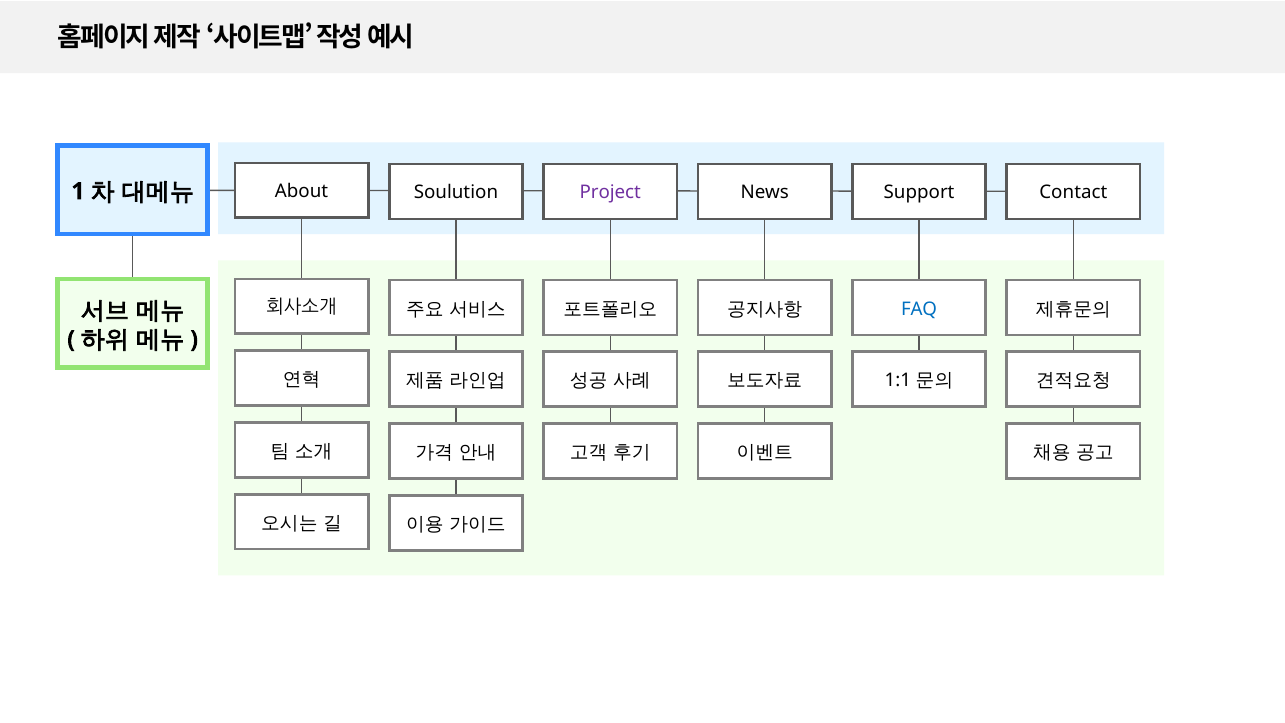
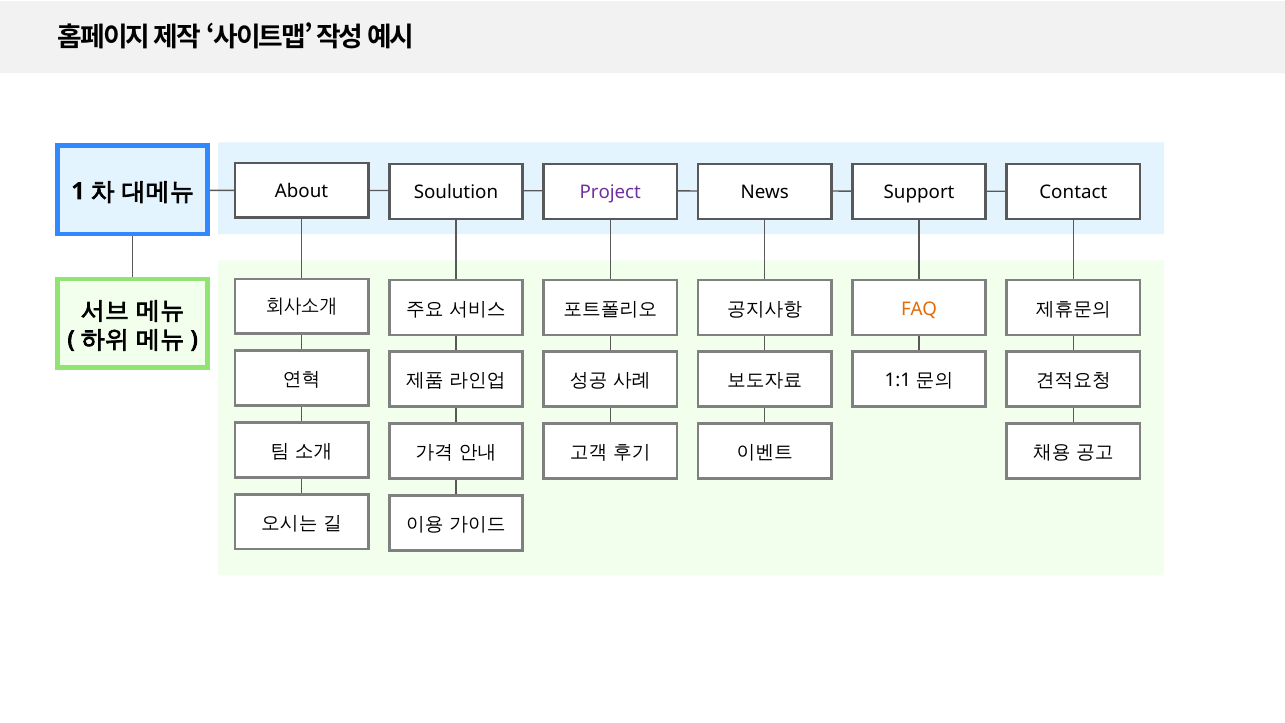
FAQ colour: blue -> orange
